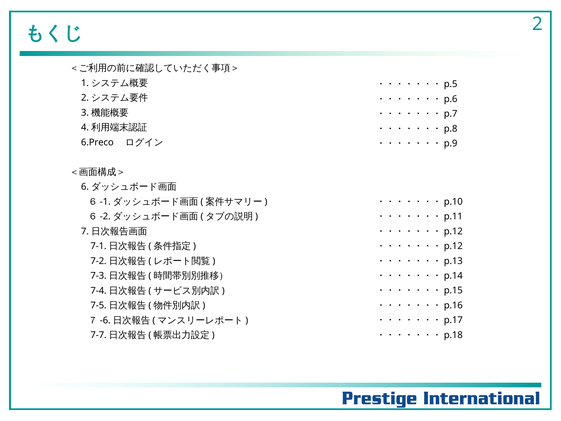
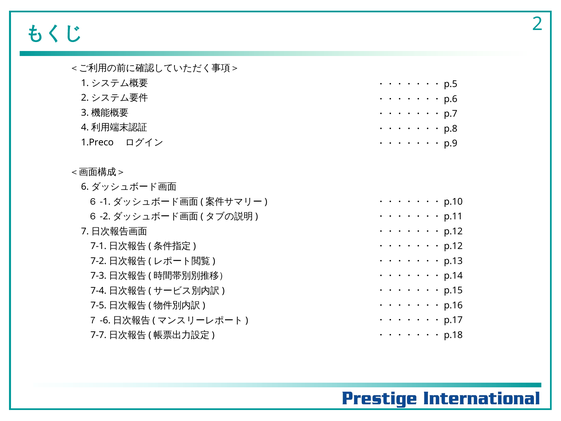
6.Preco: 6.Preco -> 1.Preco
